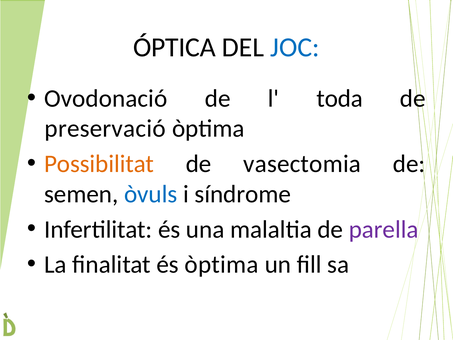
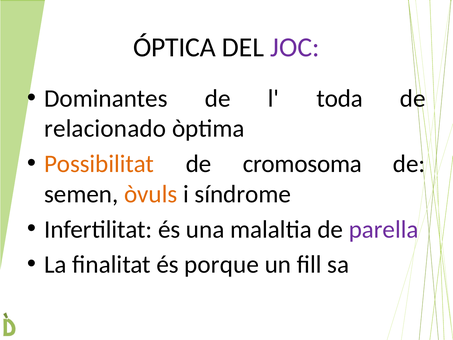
JOC colour: blue -> purple
Ovodonació: Ovodonació -> Dominantes
preservació: preservació -> relacionado
vasectomia: vasectomia -> cromosoma
òvuls colour: blue -> orange
és òptima: òptima -> porque
